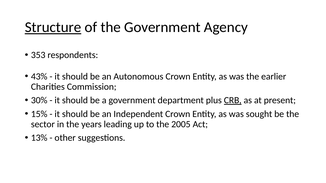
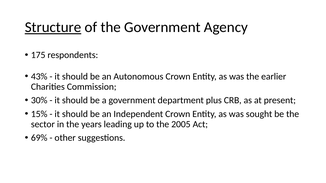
353: 353 -> 175
CRB underline: present -> none
13%: 13% -> 69%
